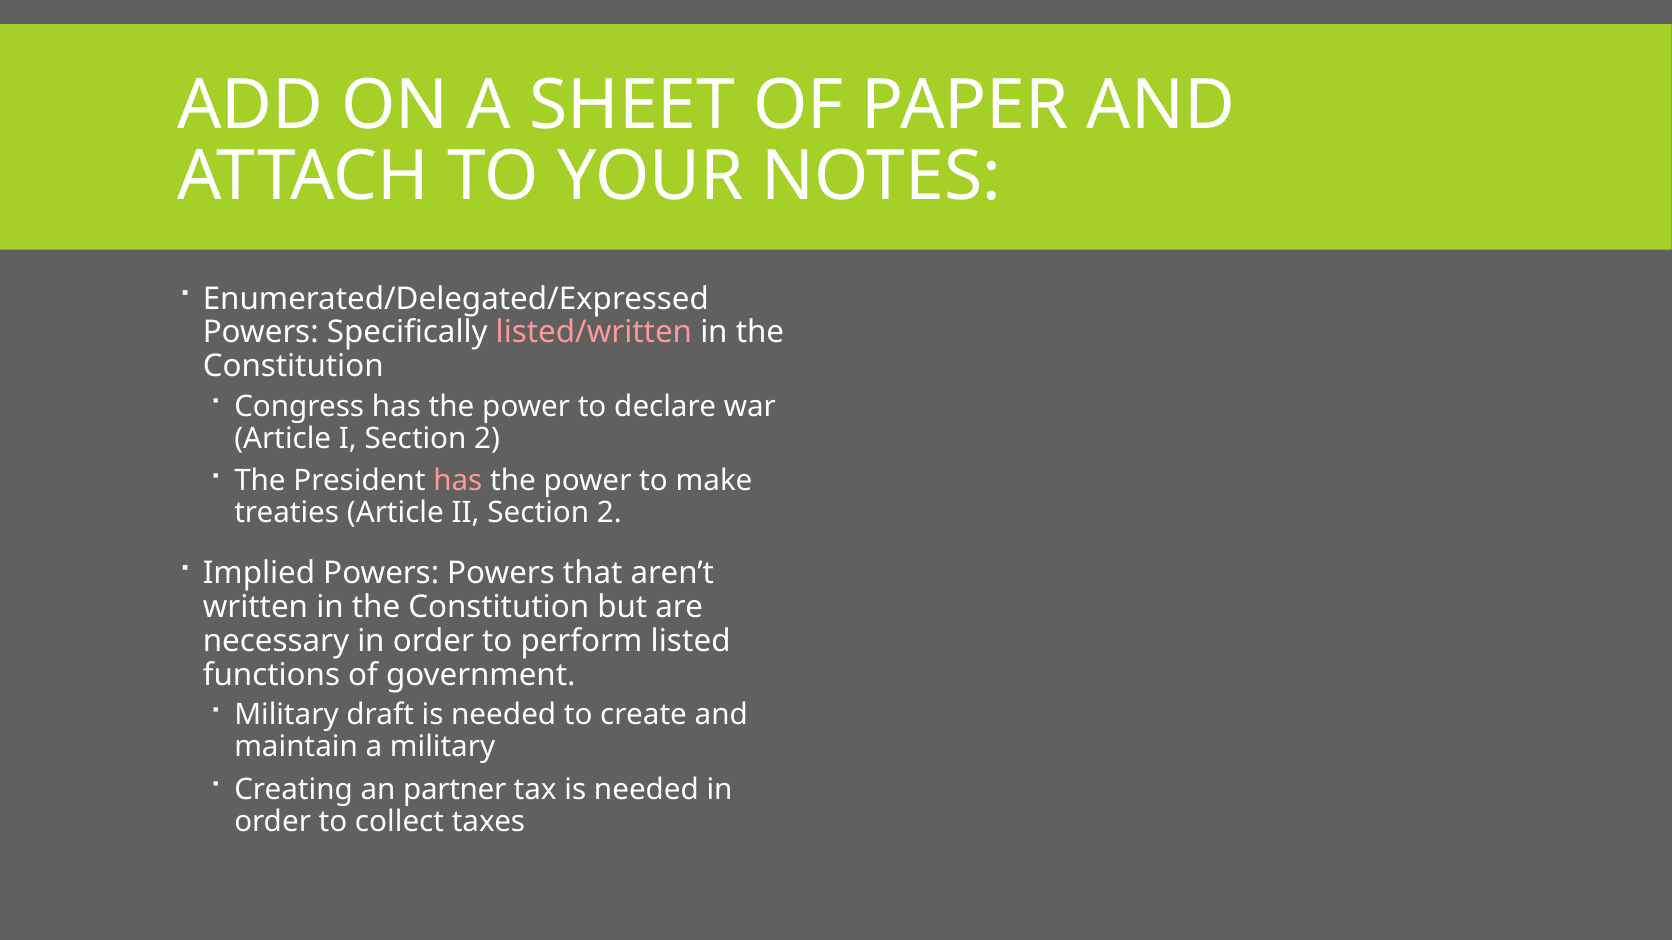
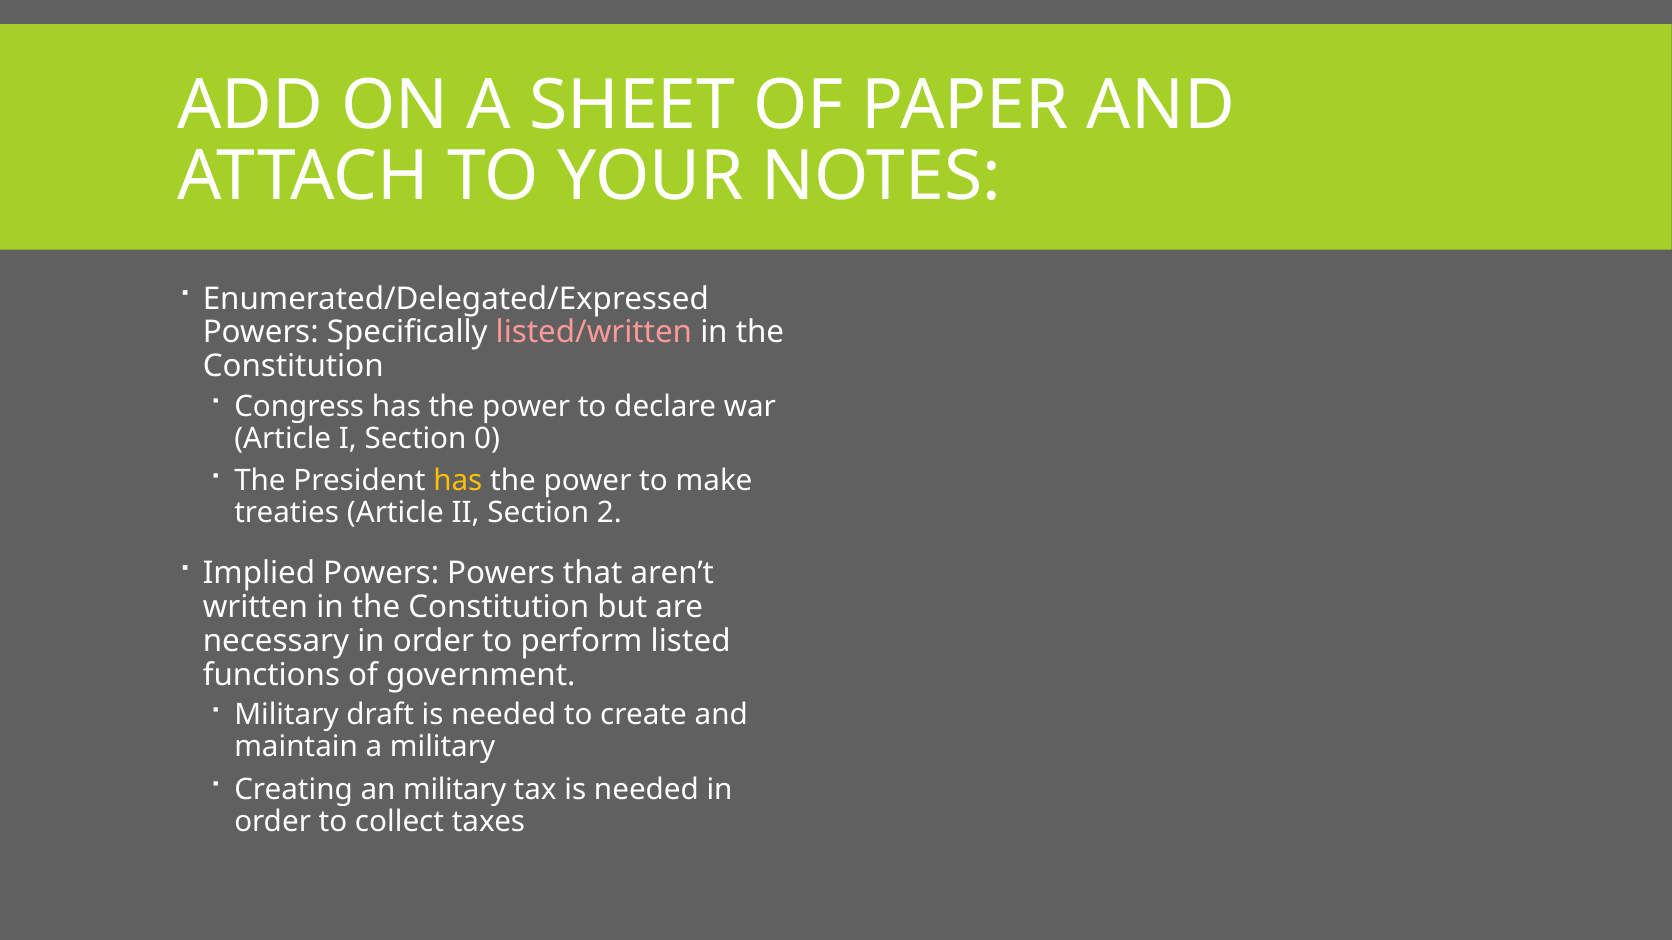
I Section 2: 2 -> 0
has at (458, 481) colour: pink -> yellow
an partner: partner -> military
